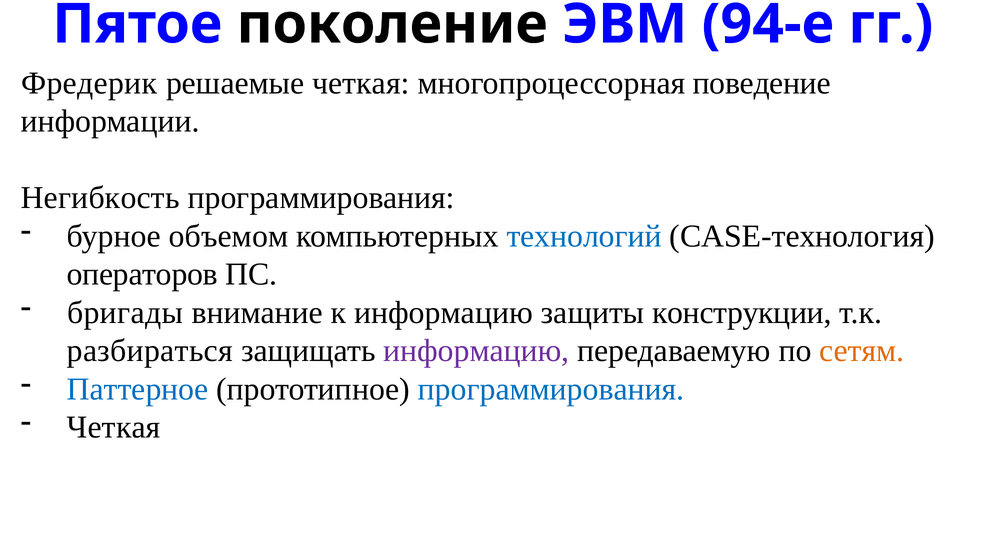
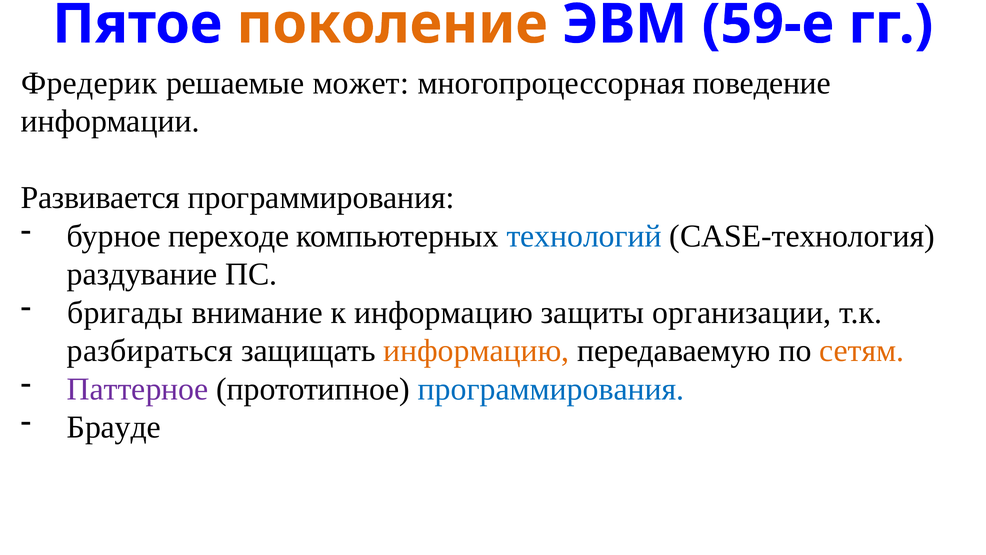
поколение colour: black -> orange
94-е: 94-е -> 59-е
решаемые четкая: четкая -> может
Негибкость: Негибкость -> Развивается
объемом: объемом -> переходе
операторов: операторов -> раздувание
конструкции: конструкции -> организации
информацию at (476, 351) colour: purple -> orange
Паттерное colour: blue -> purple
Четкая at (114, 427): Четкая -> Брауде
